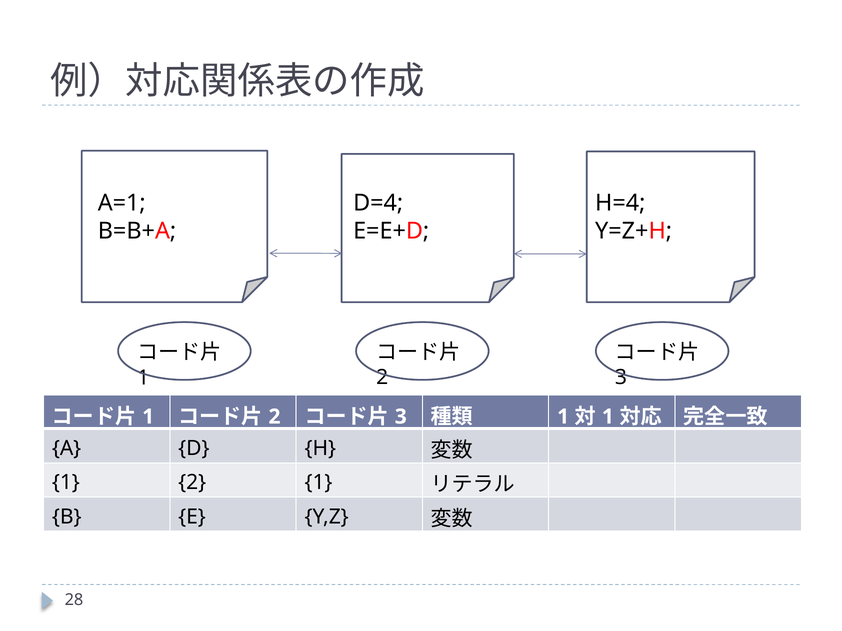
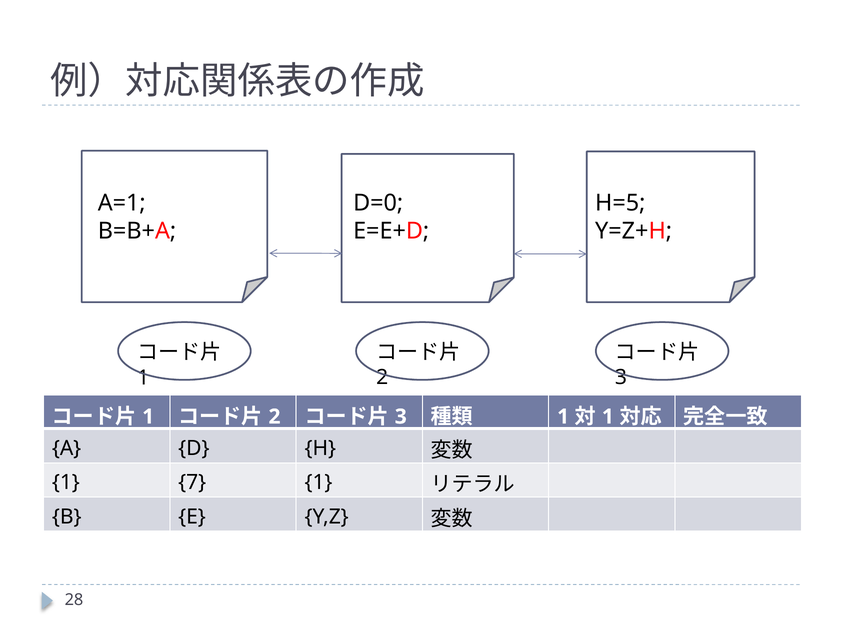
D=4: D=4 -> D=0
H=4: H=4 -> H=5
1 2: 2 -> 7
